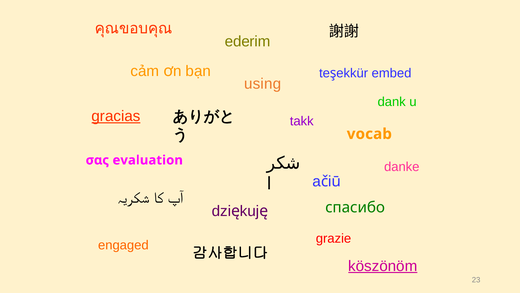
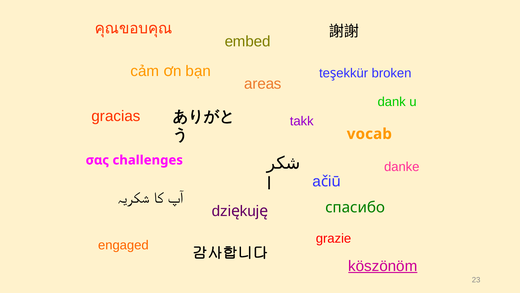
ederim: ederim -> embed
embed: embed -> broken
using: using -> areas
gracias underline: present -> none
evaluation: evaluation -> challenges
